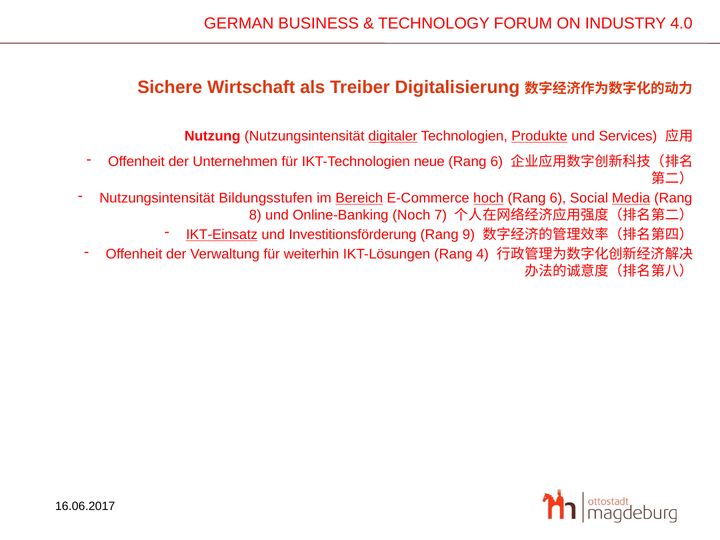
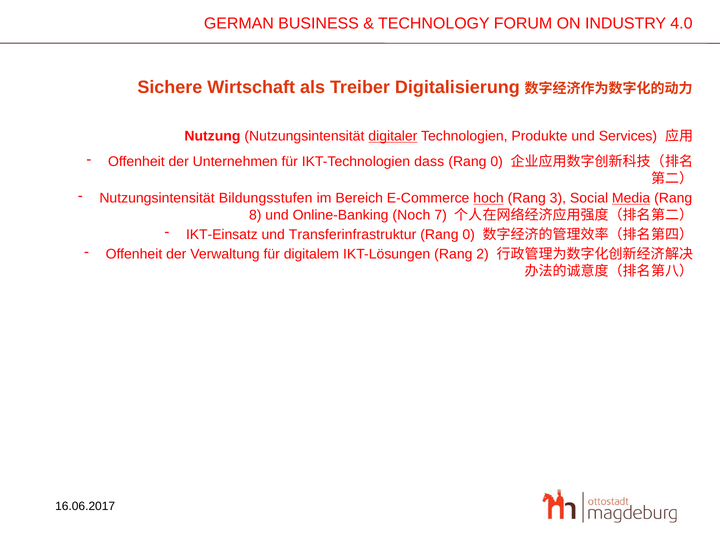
Produkte underline: present -> none
neue: neue -> dass
6 at (497, 162): 6 -> 0
Bereich underline: present -> none
6 at (558, 198): 6 -> 3
IKT-Einsatz underline: present -> none
Investitionsförderung: Investitionsförderung -> Transferinfrastruktur
9 at (469, 235): 9 -> 0
weiterhin: weiterhin -> digitalem
4: 4 -> 2
